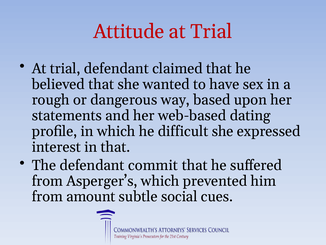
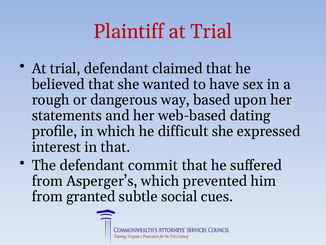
Attitude: Attitude -> Plaintiff
amount: amount -> granted
